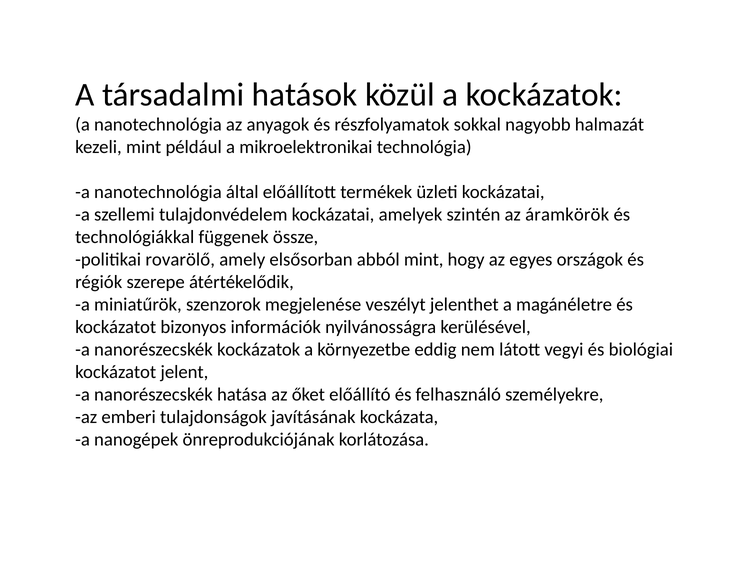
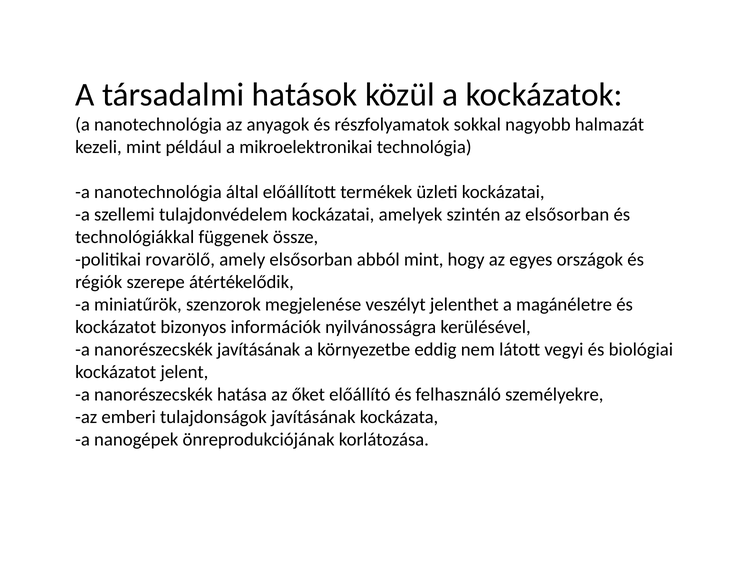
az áramkörök: áramkörök -> elsősorban
nanorészecskék kockázatok: kockázatok -> javításának
